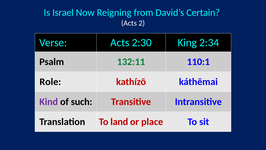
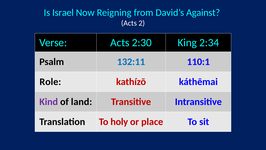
Certain: Certain -> Against
132:11 colour: green -> blue
such: such -> land
land: land -> holy
